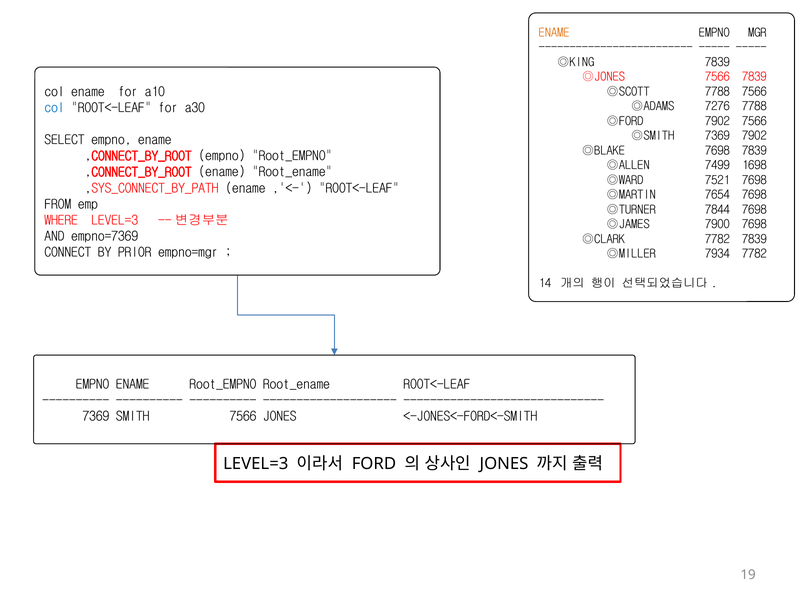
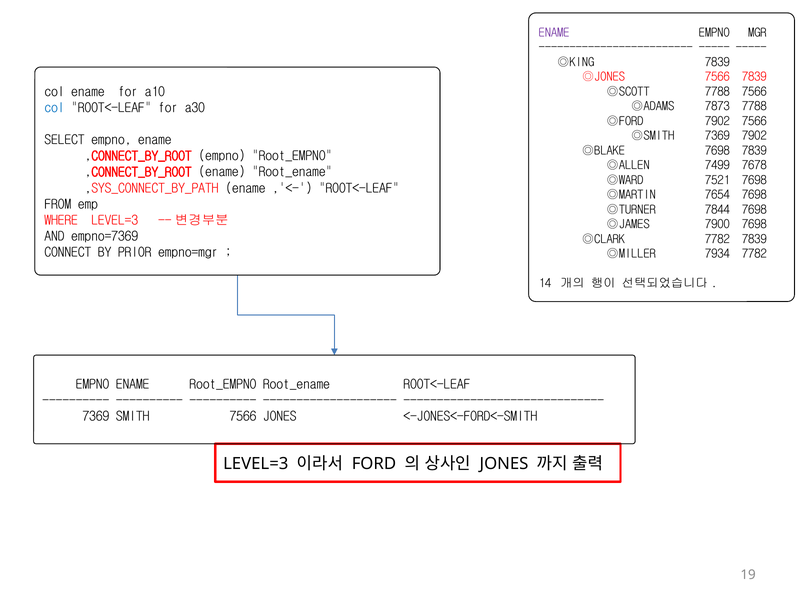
ENAME at (554, 33) colour: orange -> purple
7276: 7276 -> 7873
1698: 1698 -> 7678
